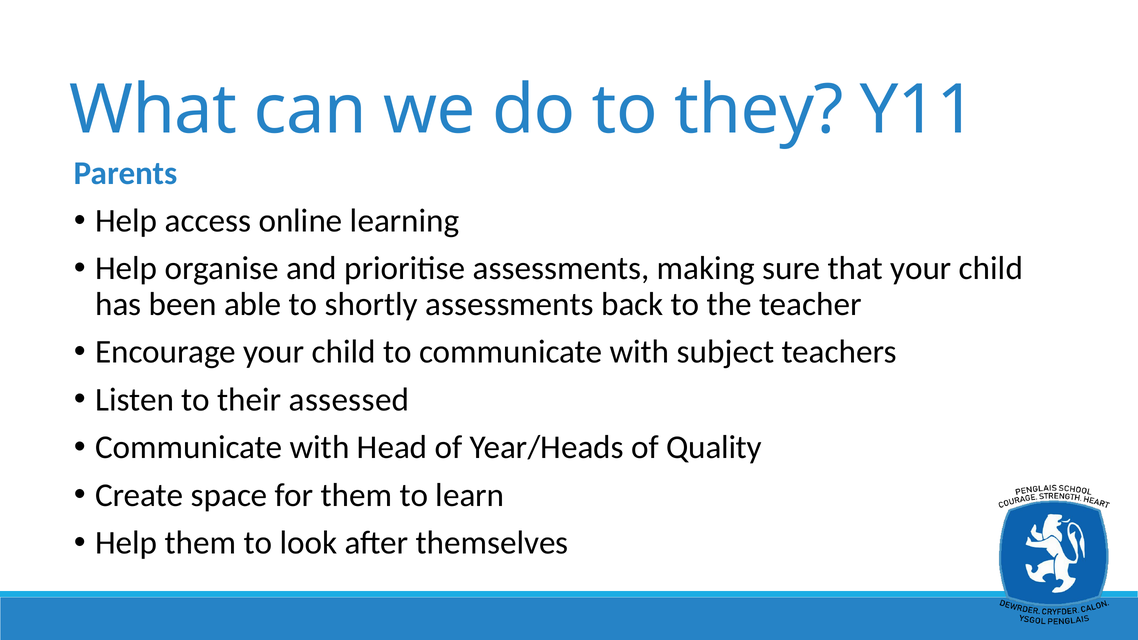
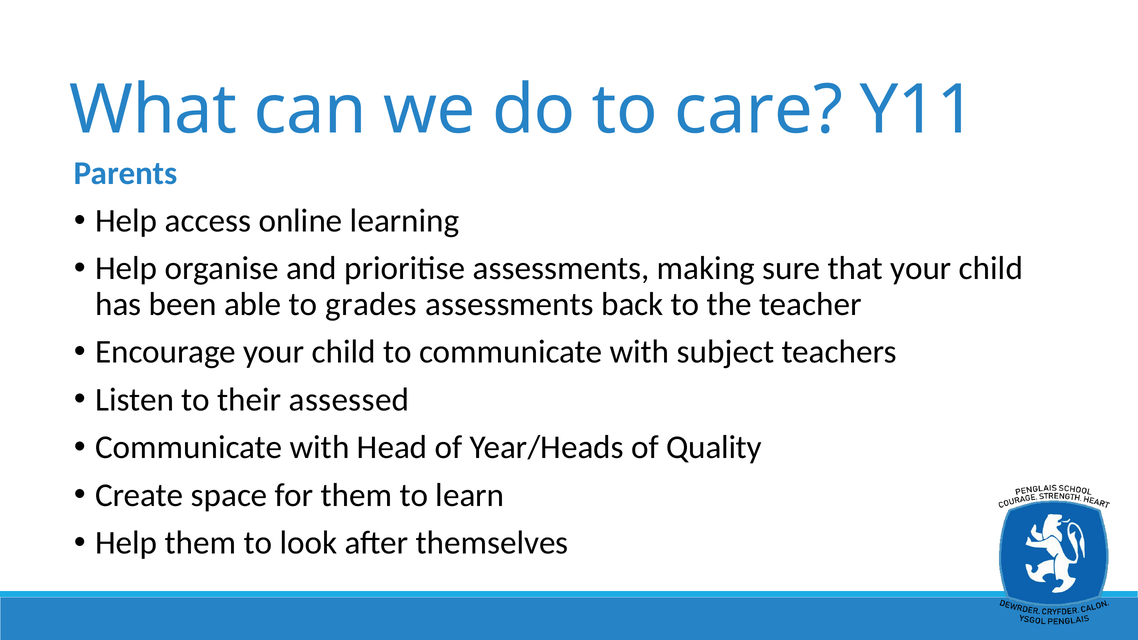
they: they -> care
shortly: shortly -> grades
